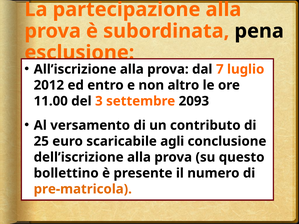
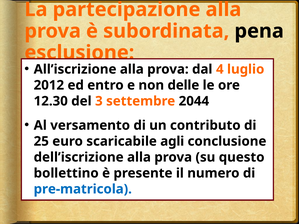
7: 7 -> 4
altro: altro -> delle
11.00: 11.00 -> 12.30
2093: 2093 -> 2044
pre-matricola colour: orange -> blue
